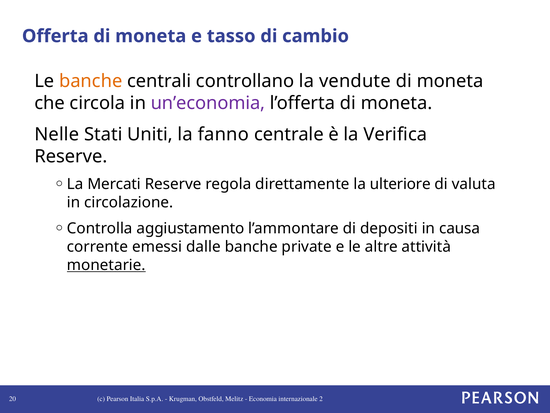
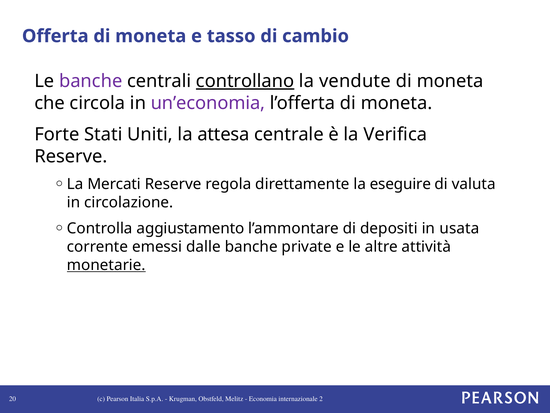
banche at (91, 81) colour: orange -> purple
controllano underline: none -> present
Nelle: Nelle -> Forte
fanno: fanno -> attesa
ulteriore: ulteriore -> eseguire
causa: causa -> usata
